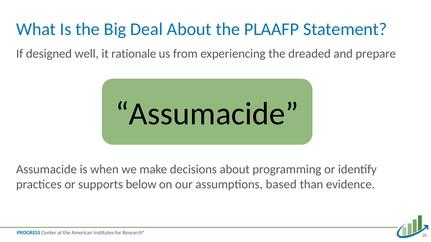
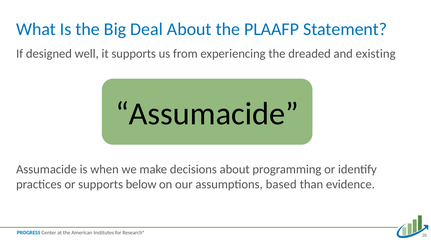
it rationale: rationale -> supports
prepare: prepare -> existing
